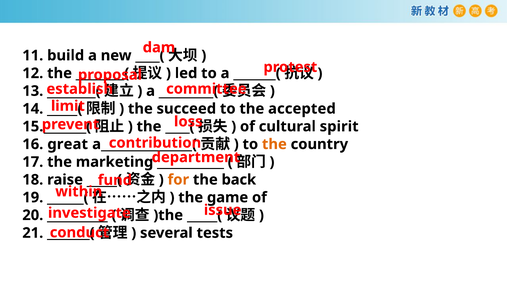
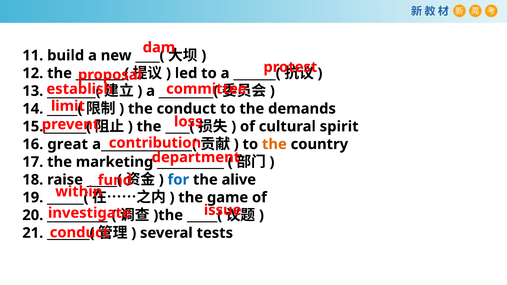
the succeed: succeed -> conduct
accepted: accepted -> demands
for colour: orange -> blue
back: back -> alive
